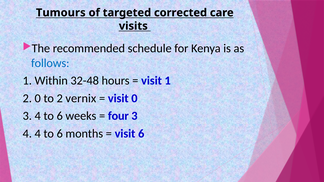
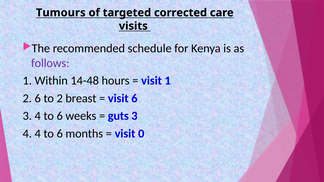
follows colour: blue -> purple
32-48: 32-48 -> 14-48
2 0: 0 -> 6
vernix: vernix -> breast
visit 0: 0 -> 6
four: four -> guts
visit 6: 6 -> 0
